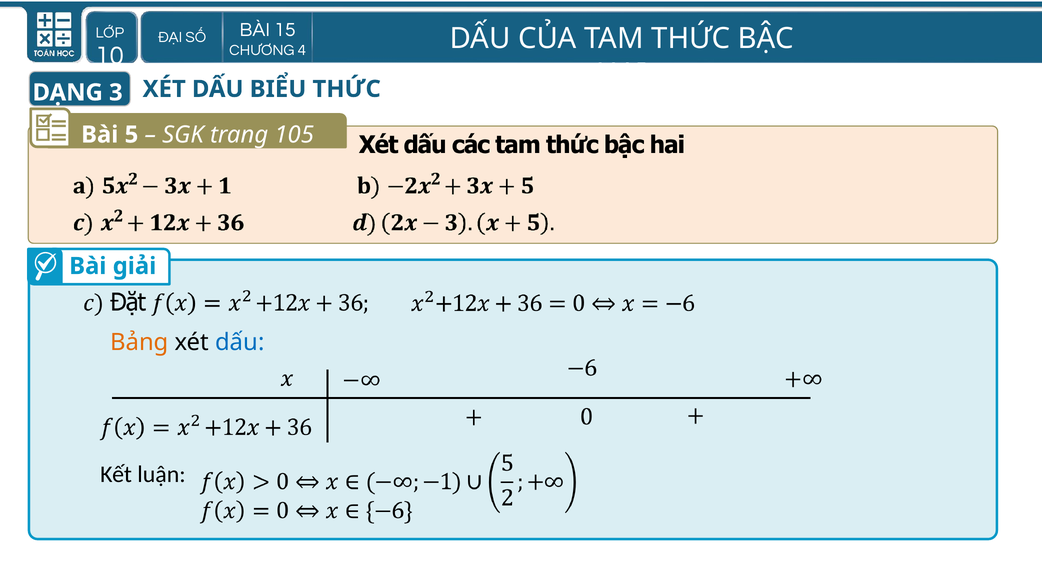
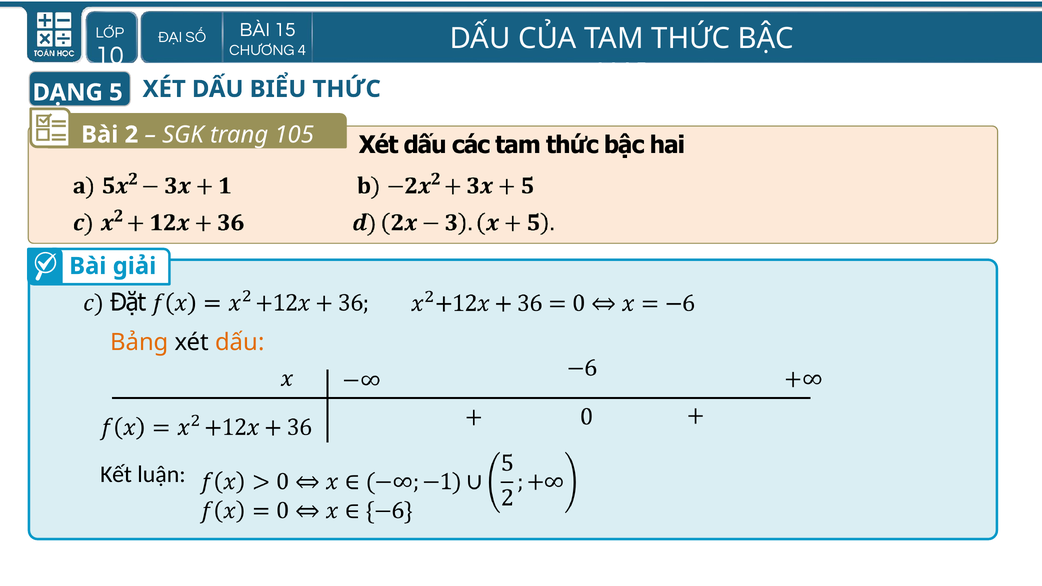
3: 3 -> 5
5: 5 -> 2
dấu at (240, 342) colour: blue -> orange
